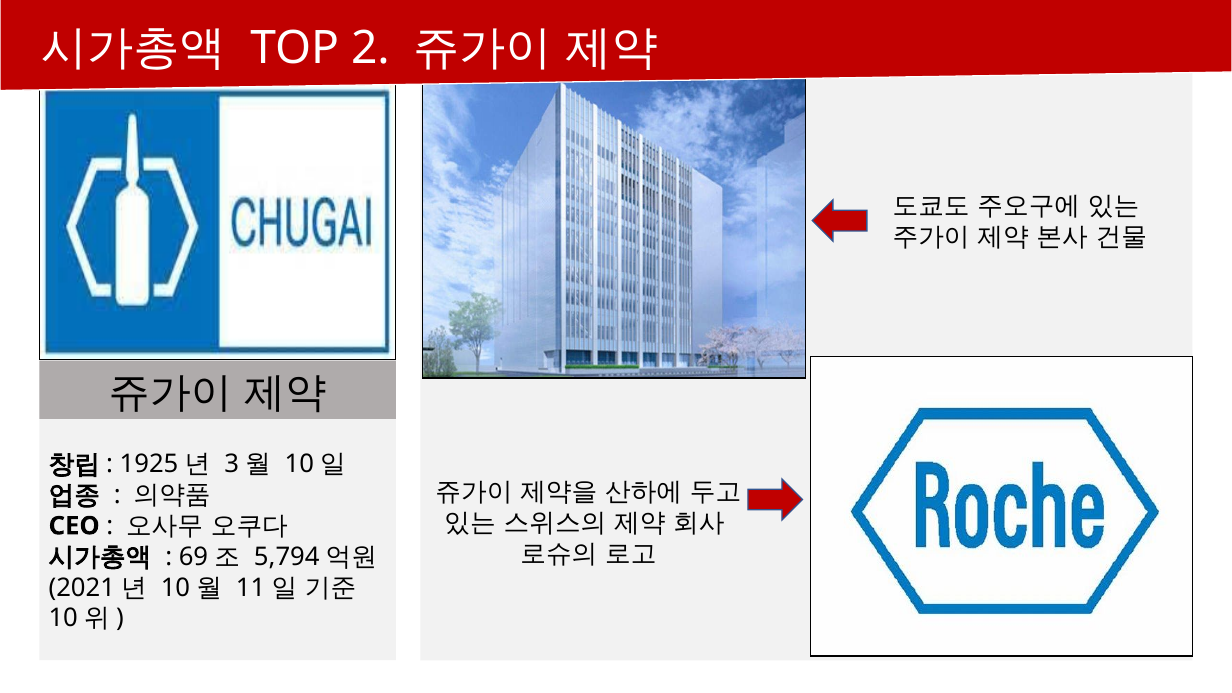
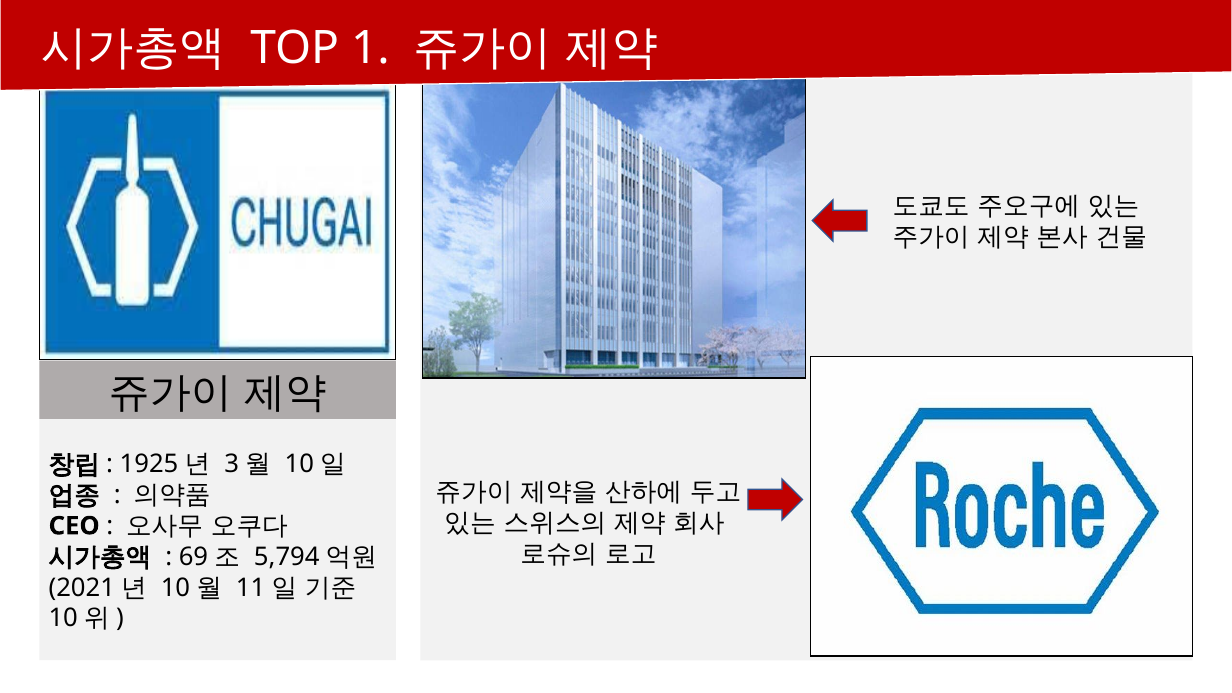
2: 2 -> 1
